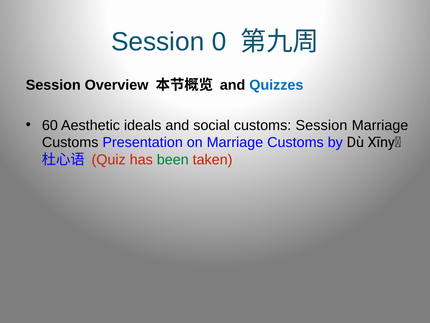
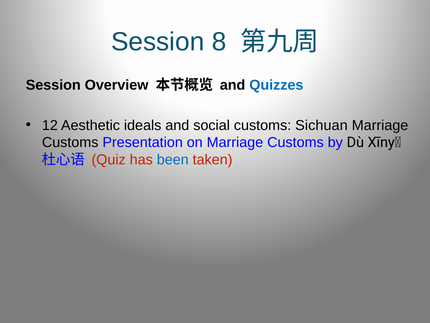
0: 0 -> 8
60: 60 -> 12
customs Session: Session -> Sichuan
been colour: green -> blue
